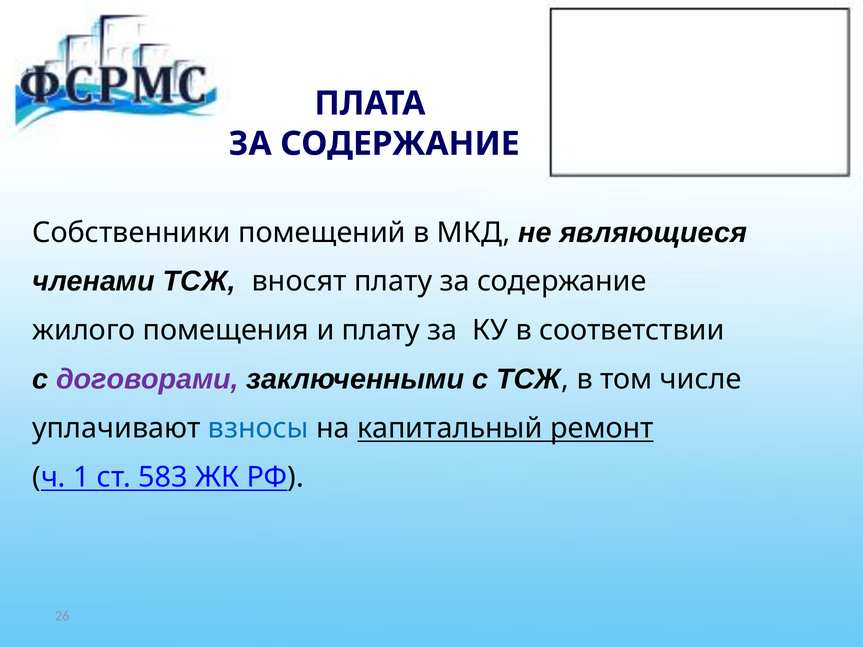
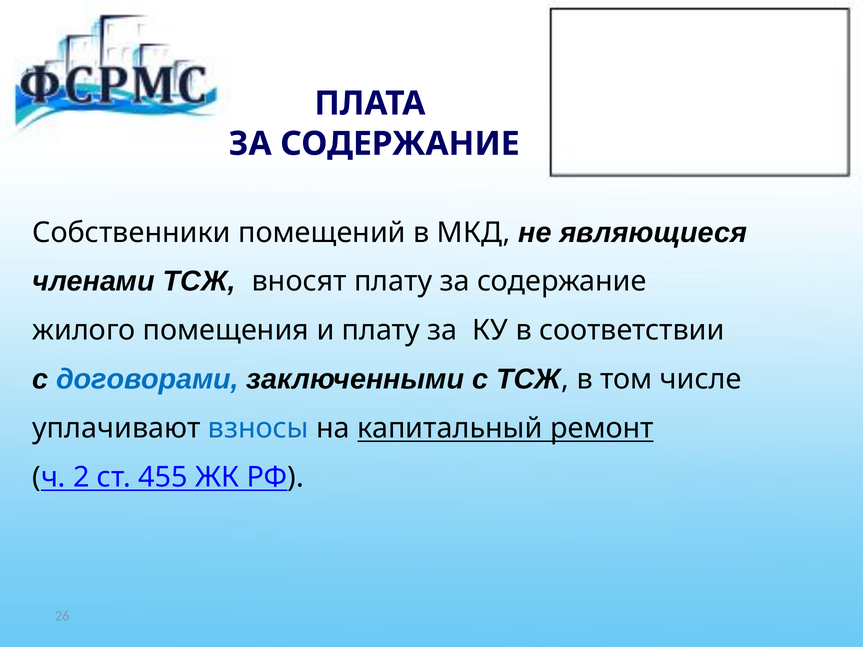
договорами colour: purple -> blue
1: 1 -> 2
583: 583 -> 455
